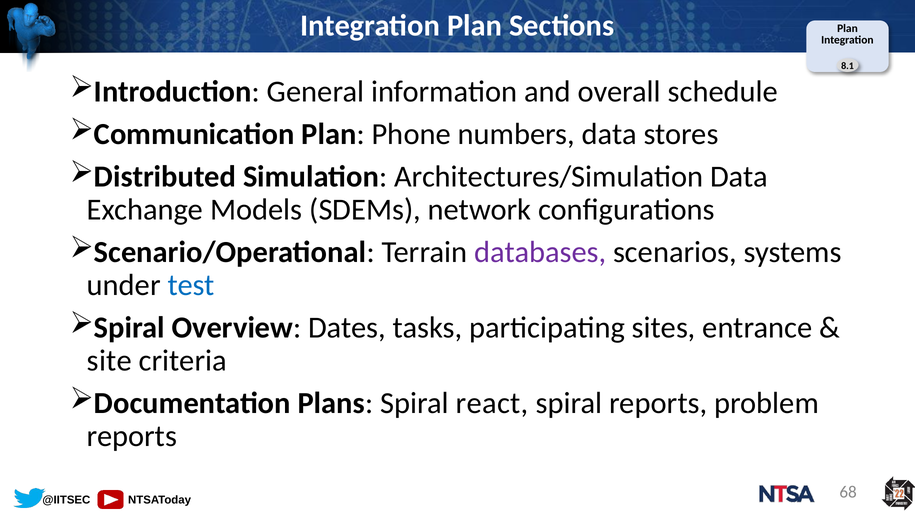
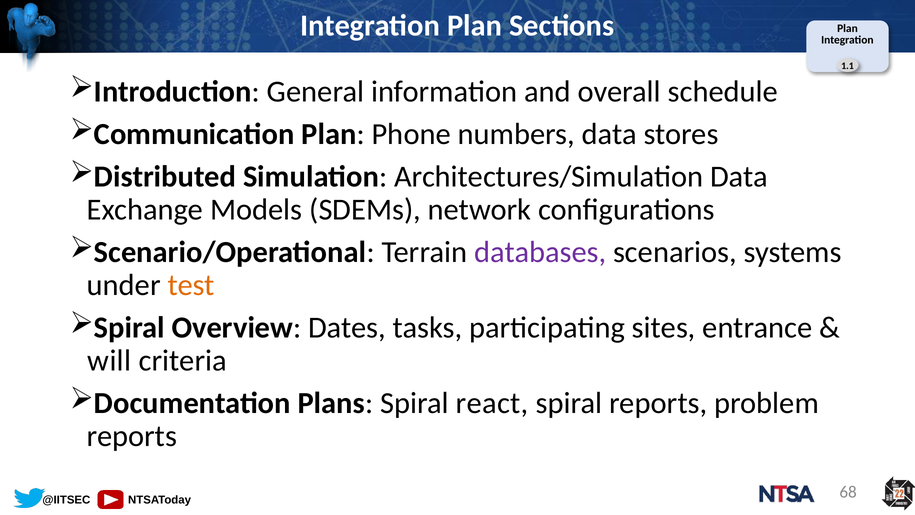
8.1: 8.1 -> 1.1
test colour: blue -> orange
site: site -> will
